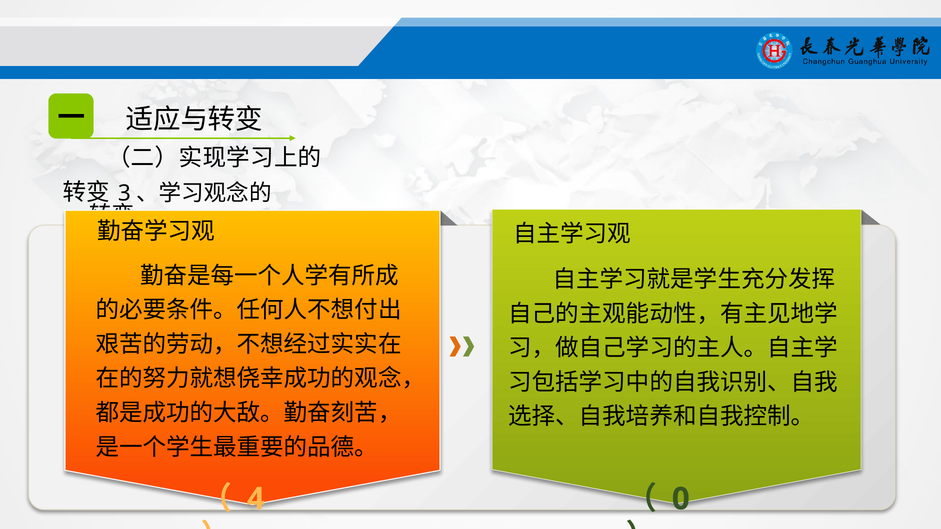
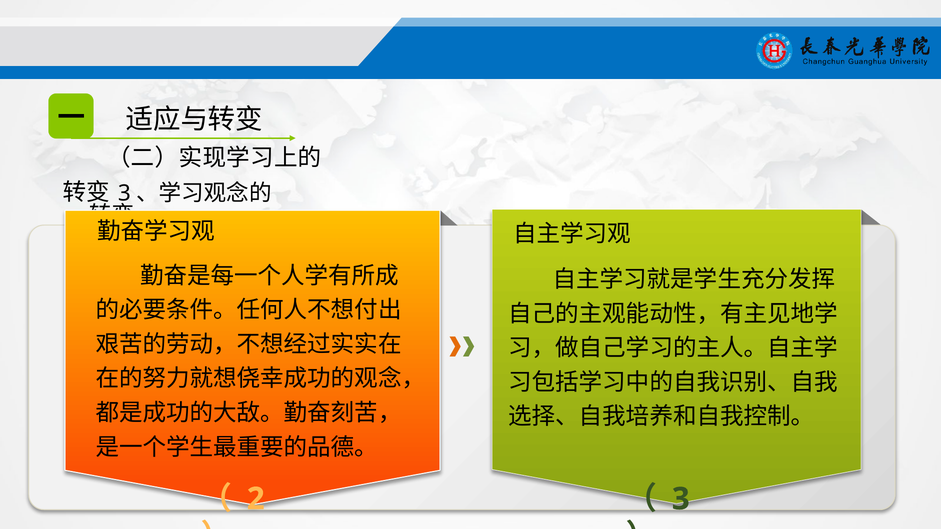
4: 4 -> 2
0 at (681, 499): 0 -> 3
